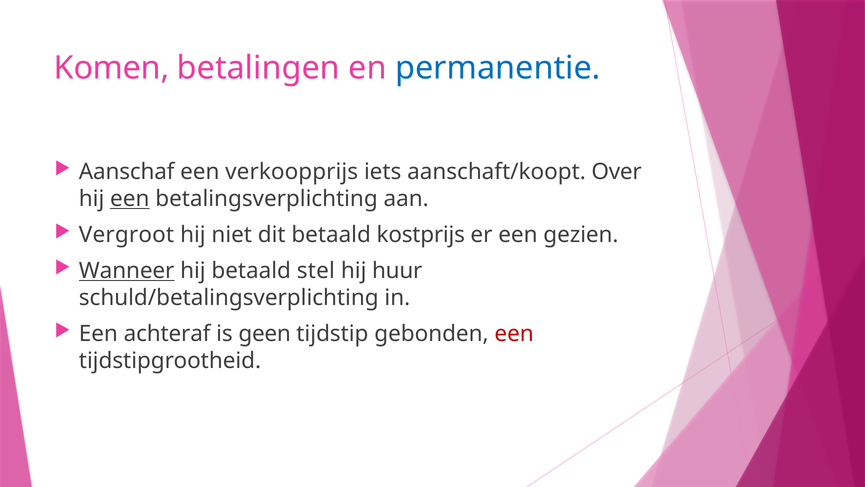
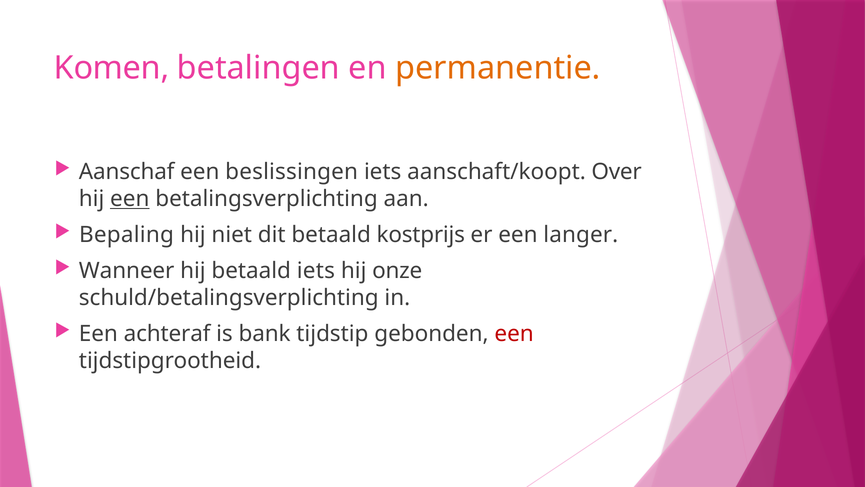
permanentie colour: blue -> orange
verkoopprijs: verkoopprijs -> beslissingen
Vergroot: Vergroot -> Bepaling
gezien: gezien -> langer
Wanneer underline: present -> none
betaald stel: stel -> iets
huur: huur -> onze
geen: geen -> bank
